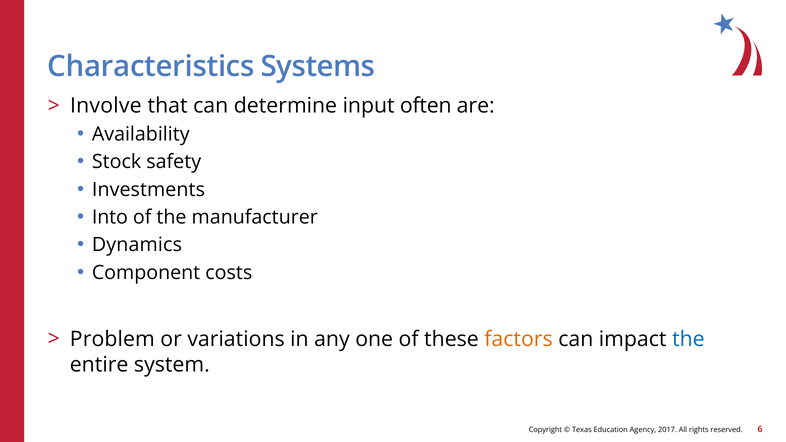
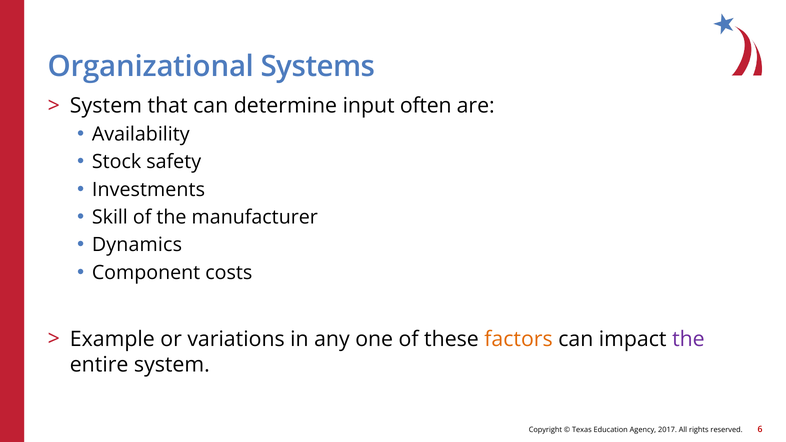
Characteristics: Characteristics -> Organizational
Involve at (106, 106): Involve -> System
Into: Into -> Skill
Problem: Problem -> Example
the at (688, 339) colour: blue -> purple
